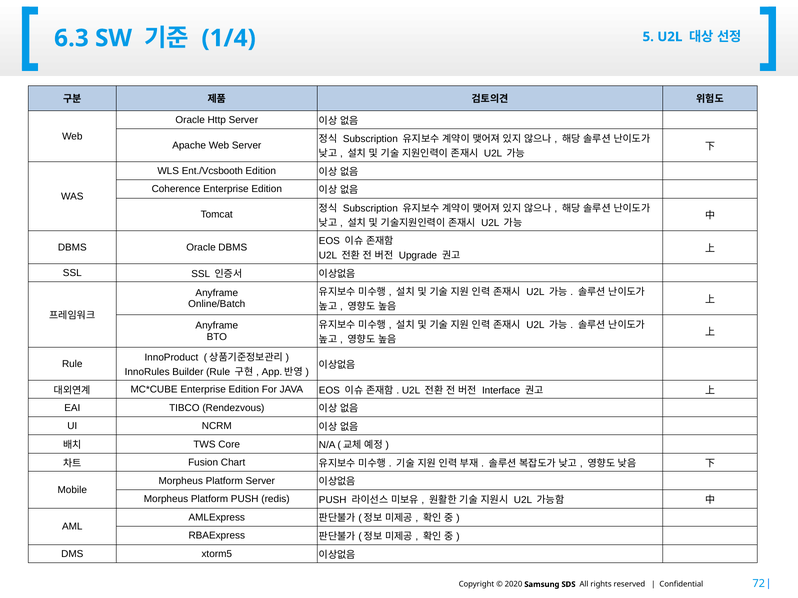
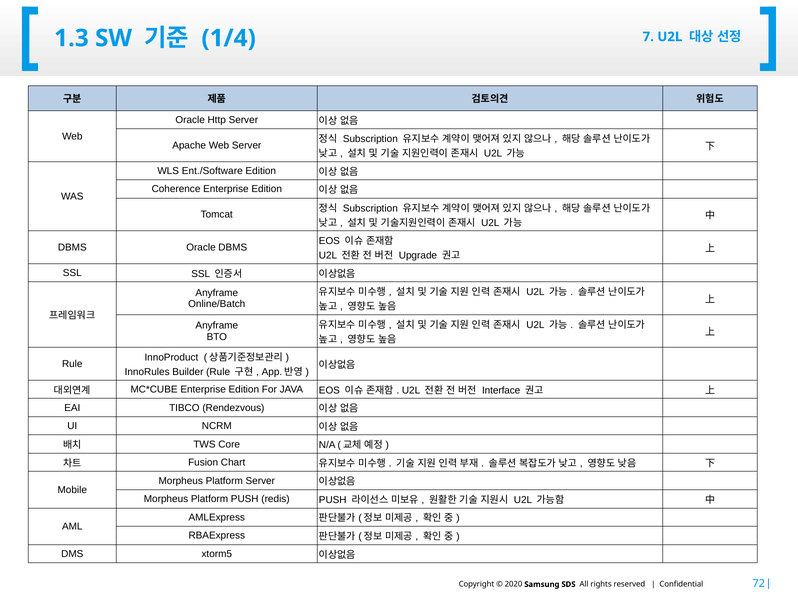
6.3: 6.3 -> 1.3
5: 5 -> 7
Ent./Vcsbooth: Ent./Vcsbooth -> Ent./Software
